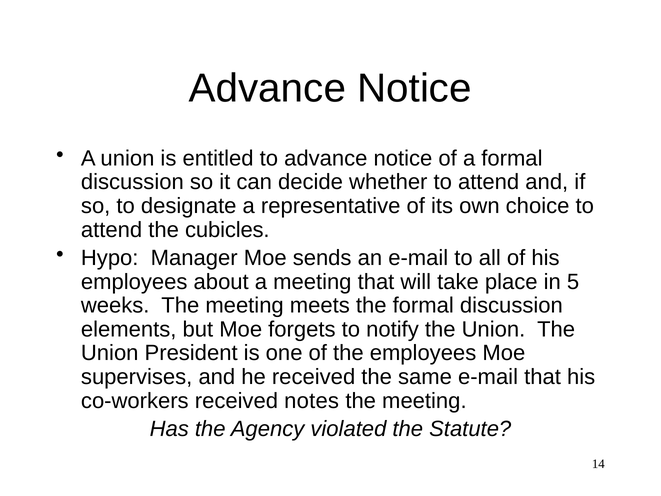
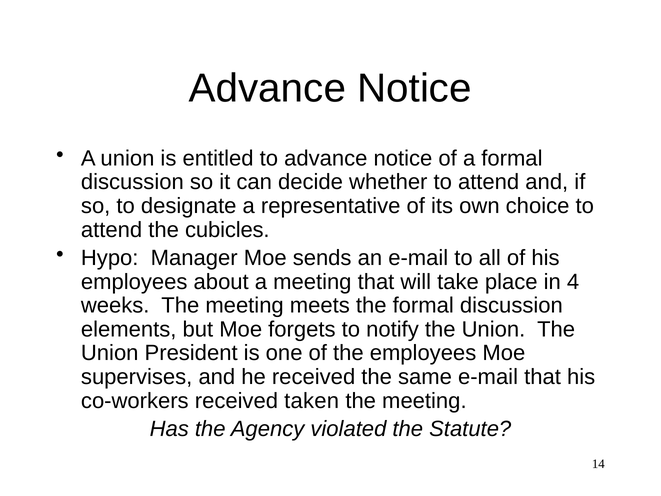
5: 5 -> 4
notes: notes -> taken
